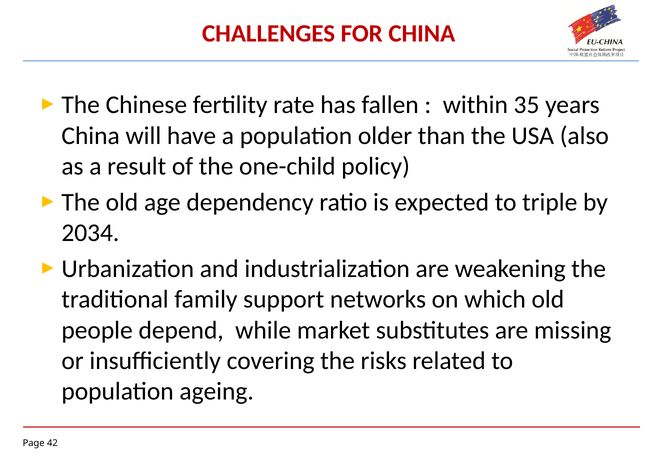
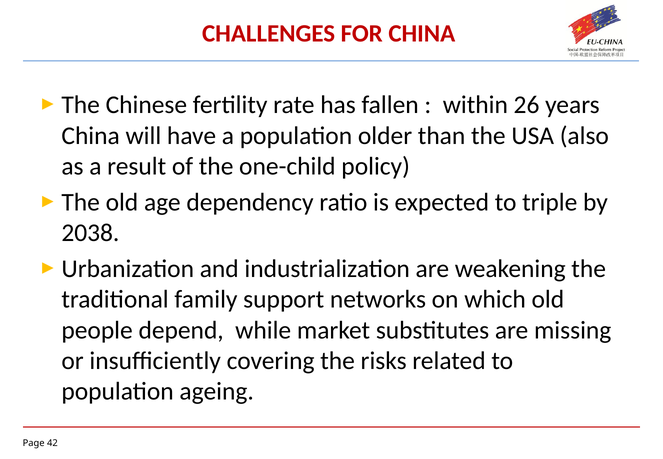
35: 35 -> 26
2034: 2034 -> 2038
